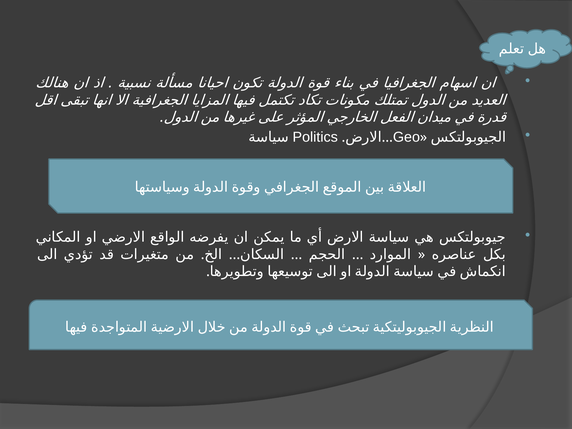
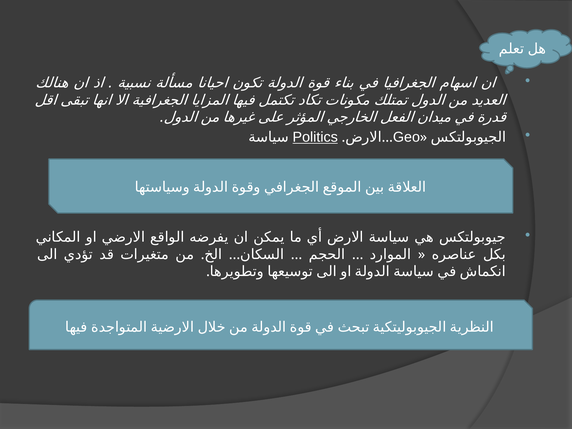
Politics underline: none -> present
